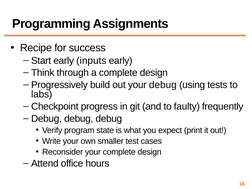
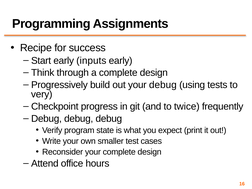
labs: labs -> very
faulty: faulty -> twice
